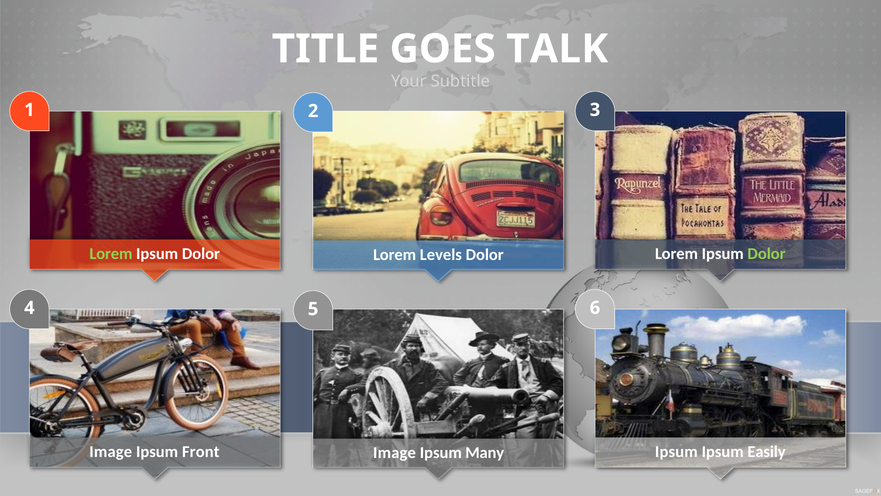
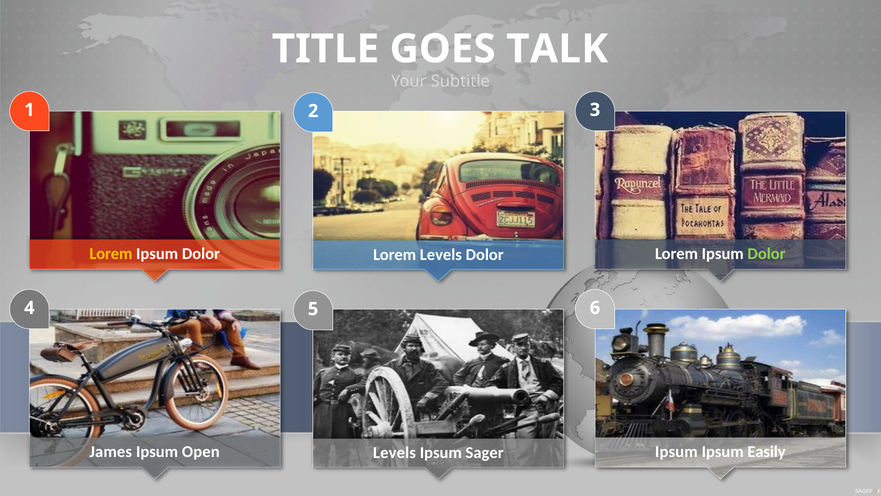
Lorem at (111, 254) colour: light green -> yellow
Image at (111, 451): Image -> James
Front: Front -> Open
Image at (395, 453): Image -> Levels
Many: Many -> Sager
